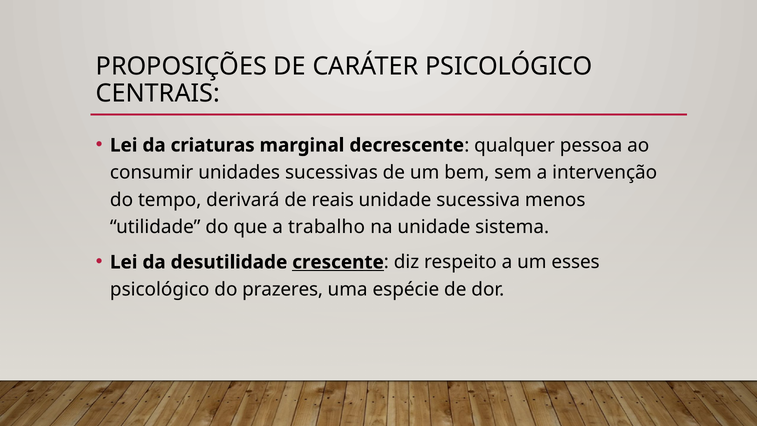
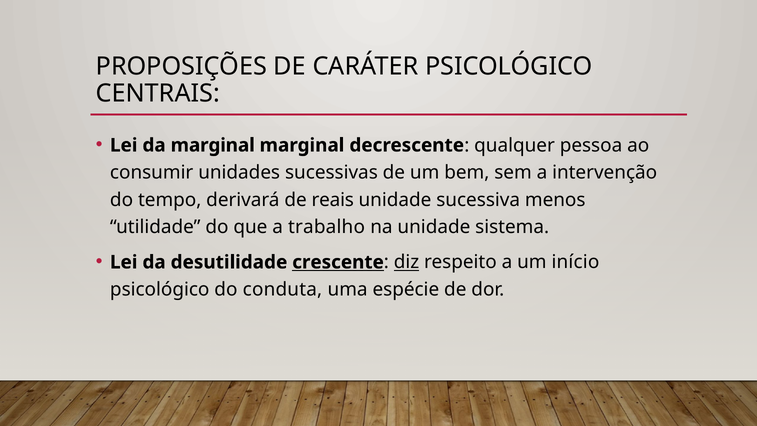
da criaturas: criaturas -> marginal
diz underline: none -> present
esses: esses -> início
prazeres: prazeres -> conduta
